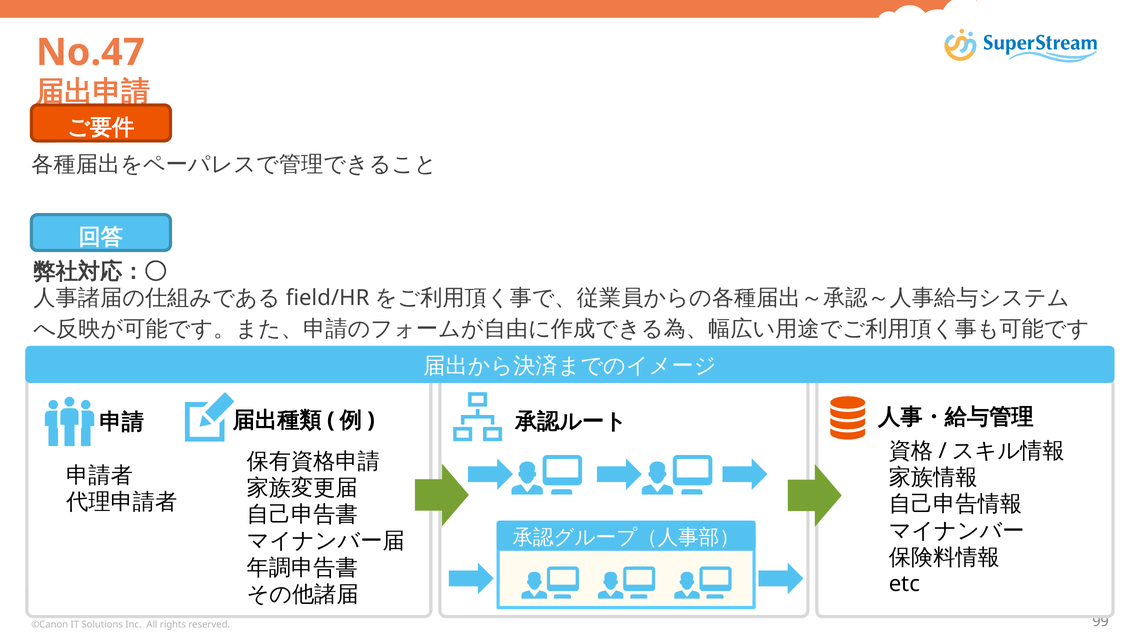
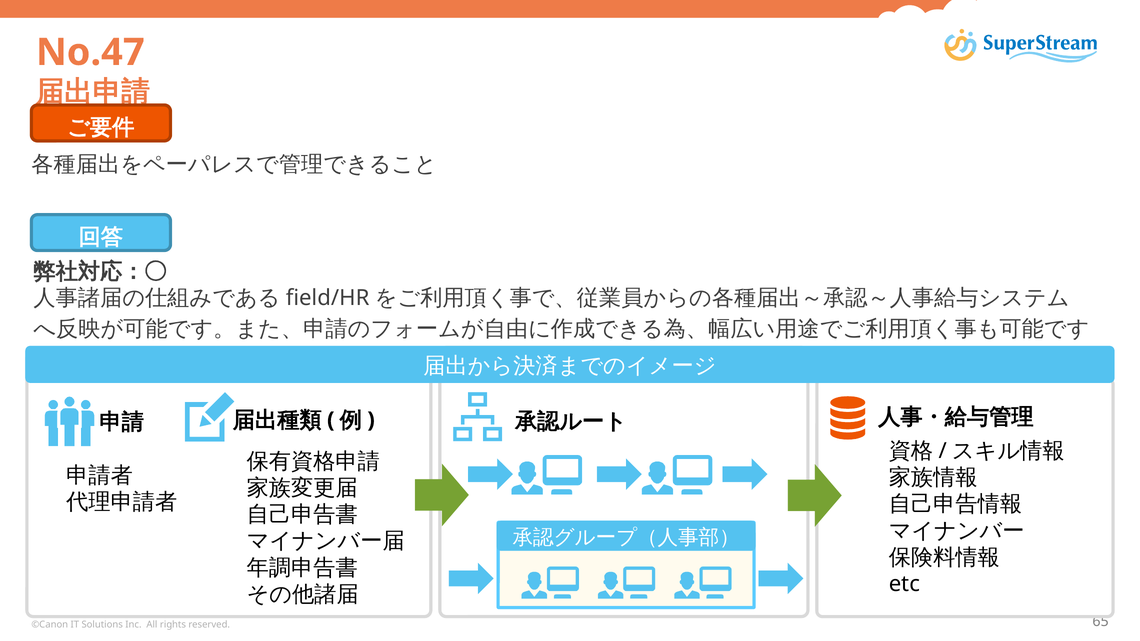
99: 99 -> 65
